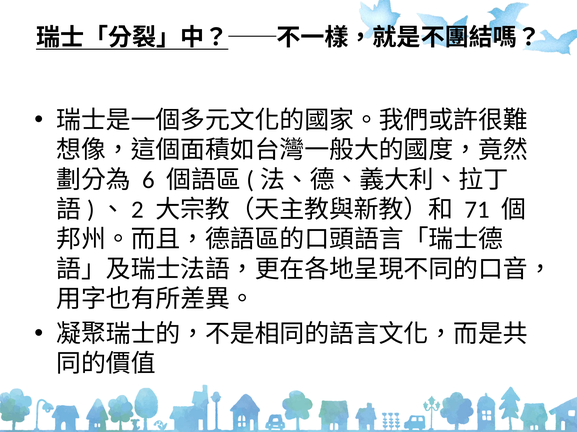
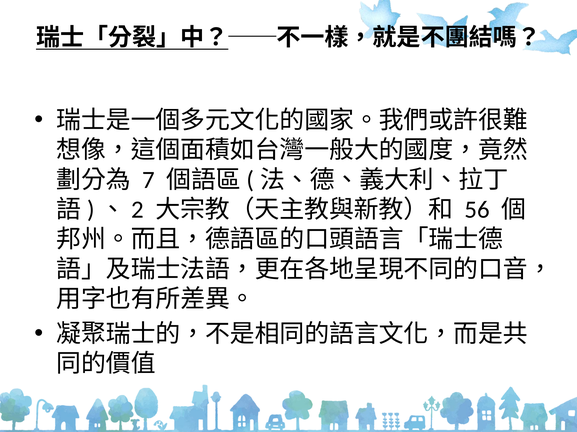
6: 6 -> 7
71: 71 -> 56
